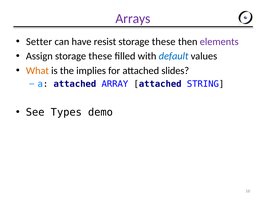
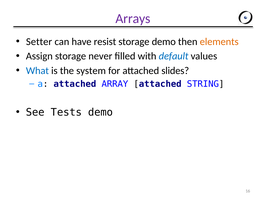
these at (164, 42): these -> demo
elements colour: purple -> orange
these at (100, 56): these -> never
What colour: orange -> blue
implies: implies -> system
Types: Types -> Tests
